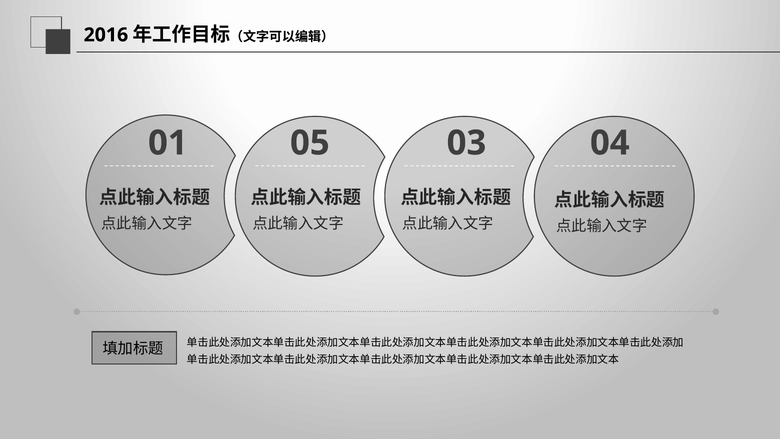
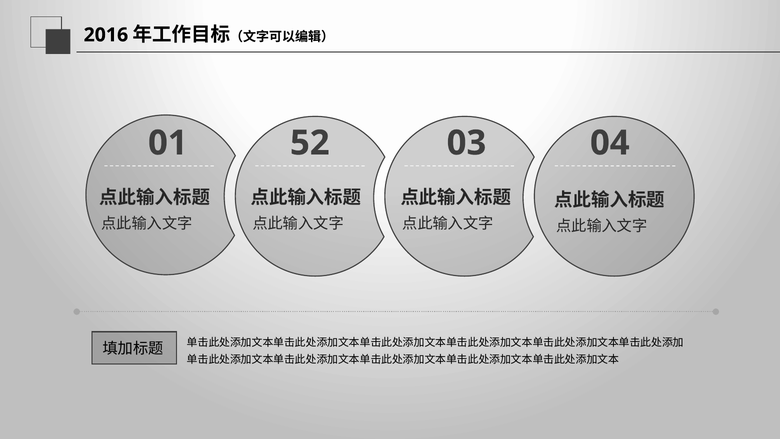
05: 05 -> 52
